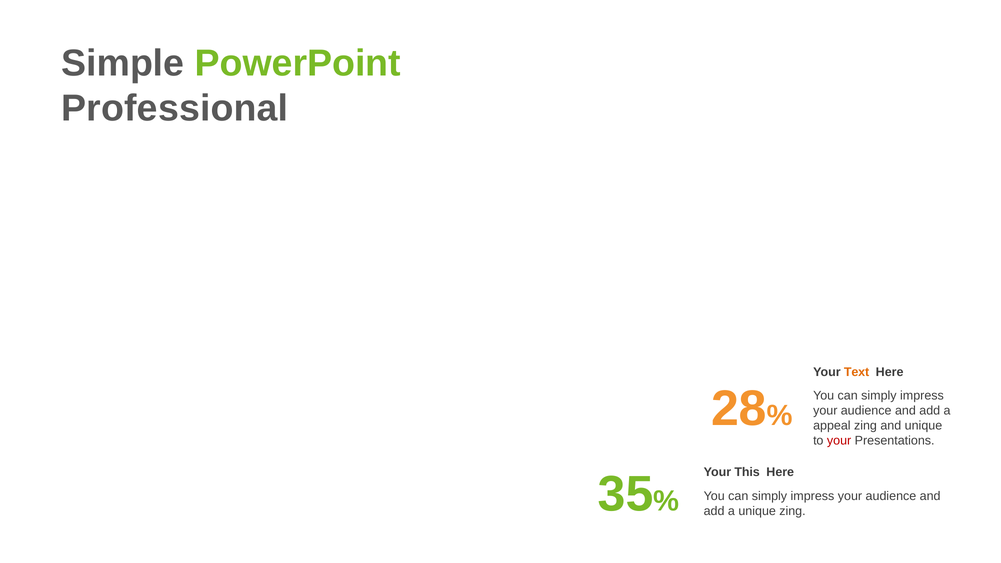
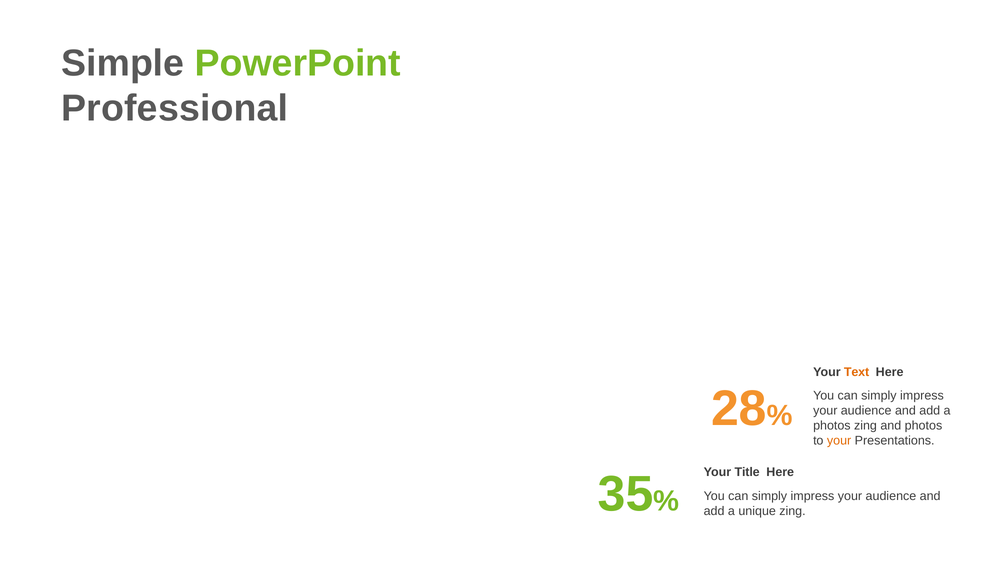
appeal at (832, 426): appeal -> photos
and unique: unique -> photos
your at (839, 441) colour: red -> orange
This: This -> Title
